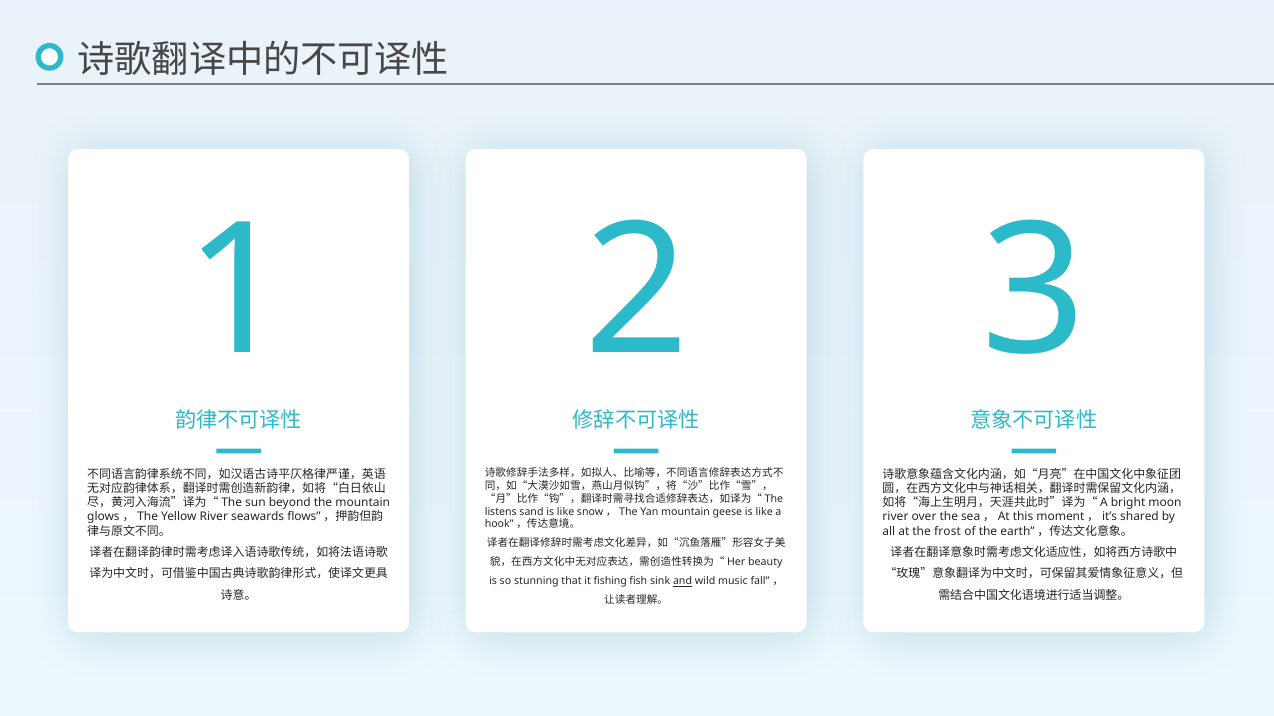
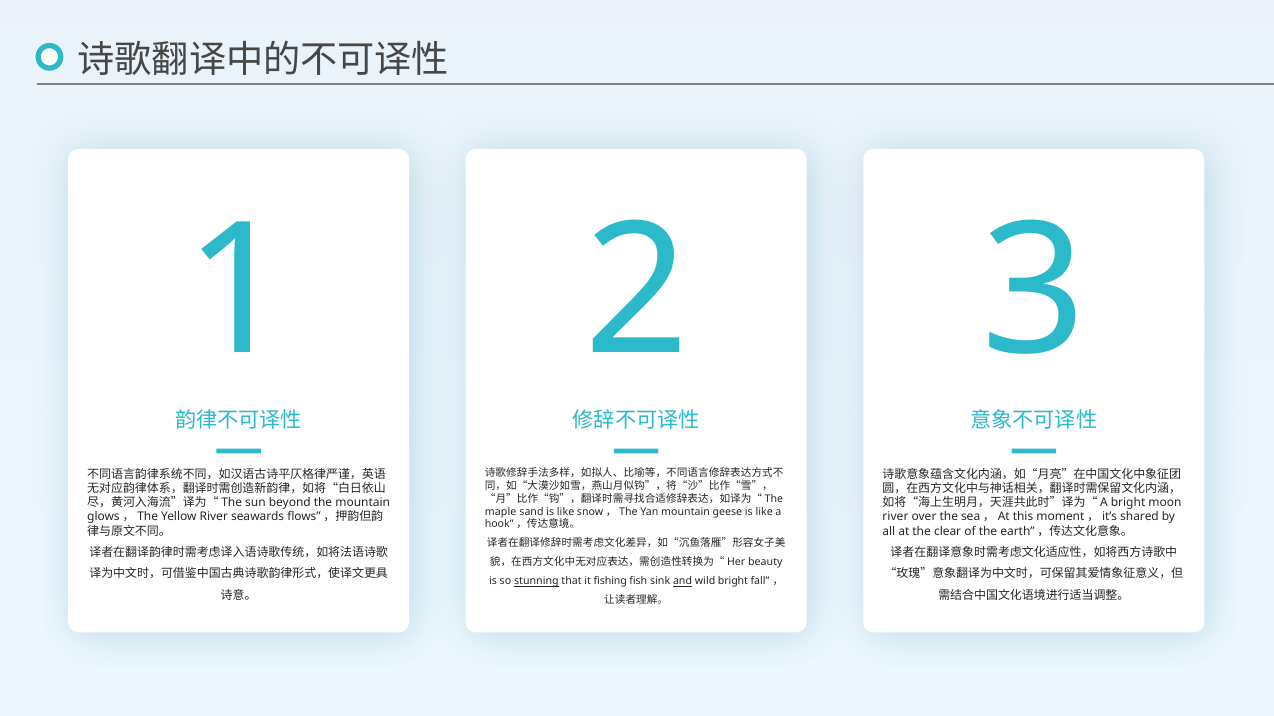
listens: listens -> maple
frost: frost -> clear
stunning underline: none -> present
wild music: music -> bright
